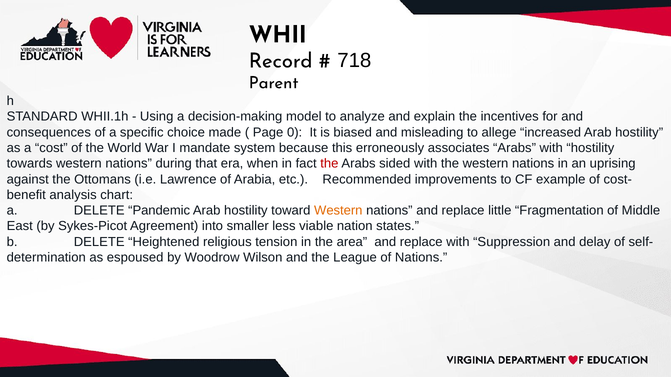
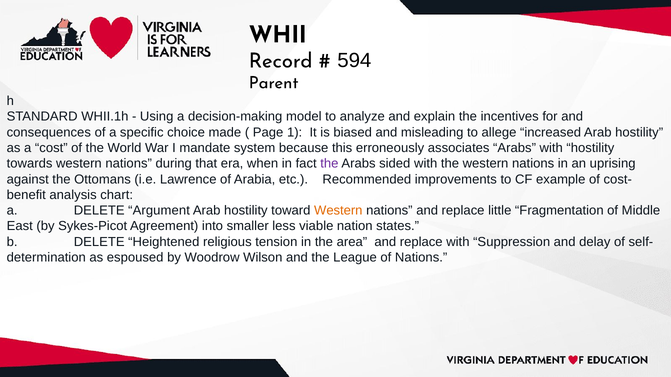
718: 718 -> 594
0: 0 -> 1
the at (329, 164) colour: red -> purple
Pandemic: Pandemic -> Argument
